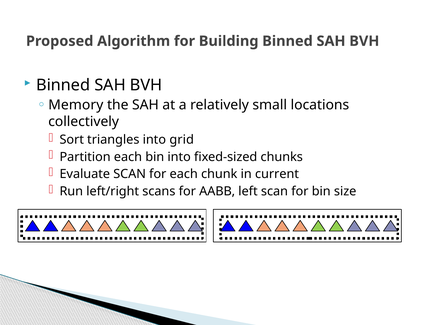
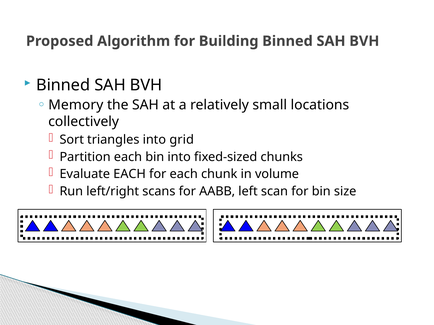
Evaluate SCAN: SCAN -> EACH
current: current -> volume
